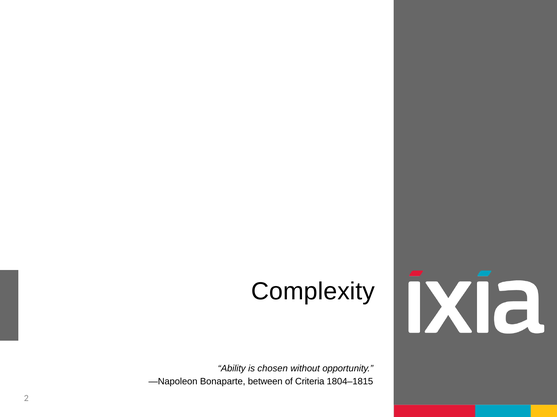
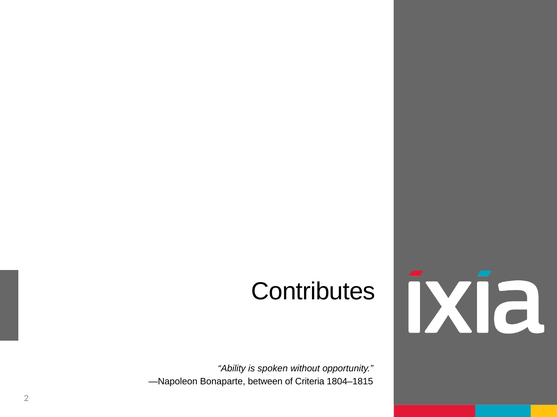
Complexity: Complexity -> Contributes
chosen: chosen -> spoken
